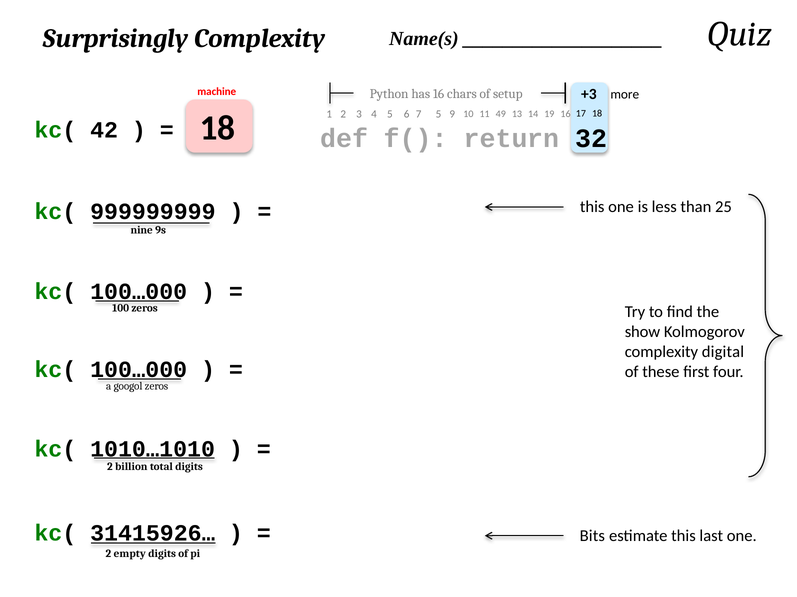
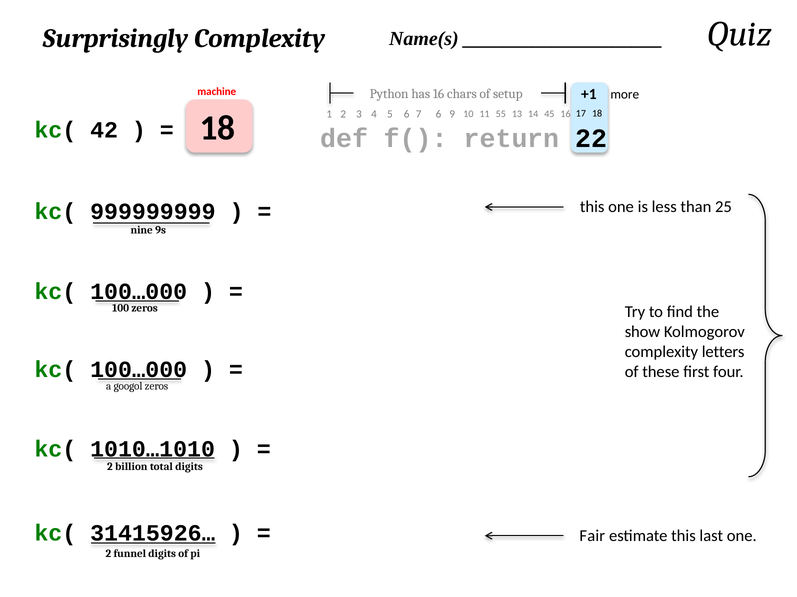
+3: +3 -> +1
6 5: 5 -> 6
49: 49 -> 55
19: 19 -> 45
32: 32 -> 22
digital: digital -> letters
Bits: Bits -> Fair
empty: empty -> funnel
